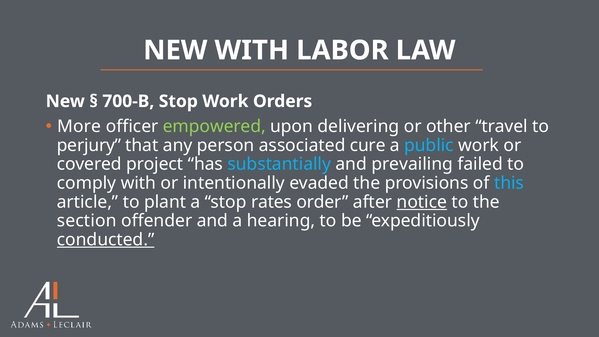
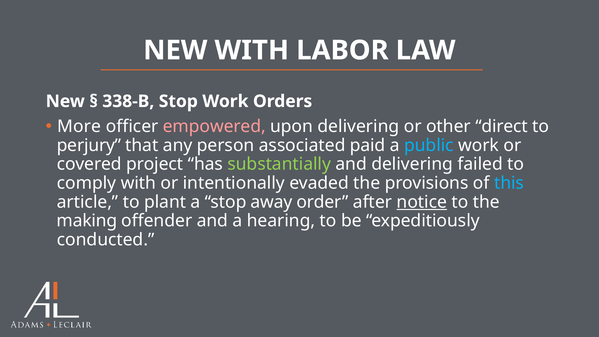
700-B: 700-B -> 338-B
empowered colour: light green -> pink
travel: travel -> direct
cure: cure -> paid
substantially colour: light blue -> light green
and prevailing: prevailing -> delivering
rates: rates -> away
section: section -> making
conducted underline: present -> none
